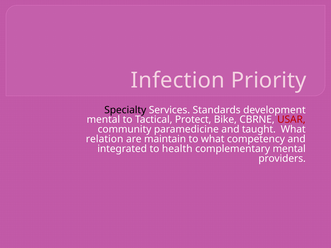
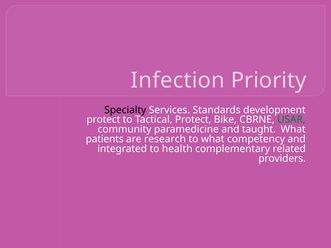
mental at (103, 120): mental -> protect
USAR colour: red -> green
relation: relation -> patients
maintain: maintain -> research
complementary mental: mental -> related
